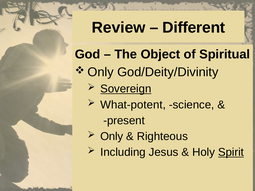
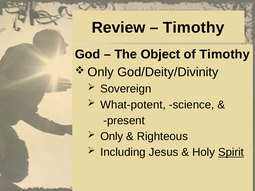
Different at (194, 28): Different -> Timothy
of Spiritual: Spiritual -> Timothy
Sovereign underline: present -> none
